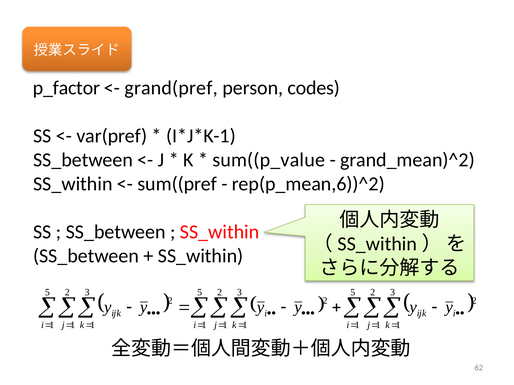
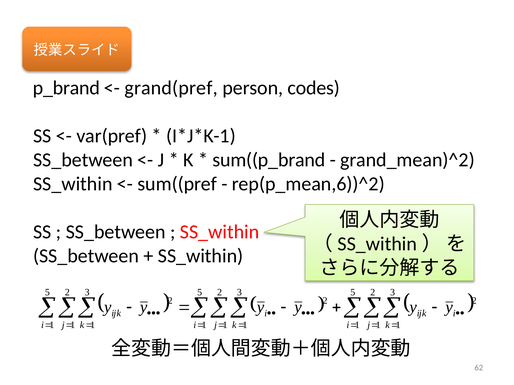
p_factor: p_factor -> p_brand
sum((p_value: sum((p_value -> sum((p_brand
